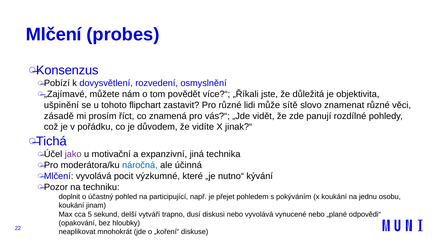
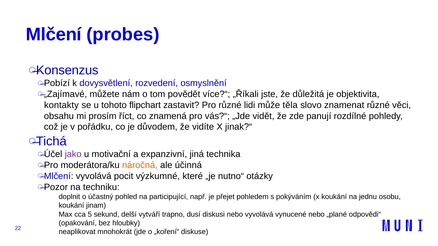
ušpinění: ušpinění -> kontakty
sítě: sítě -> těla
zásadě: zásadě -> obsahu
náročná colour: blue -> orange
kývání: kývání -> otázky
